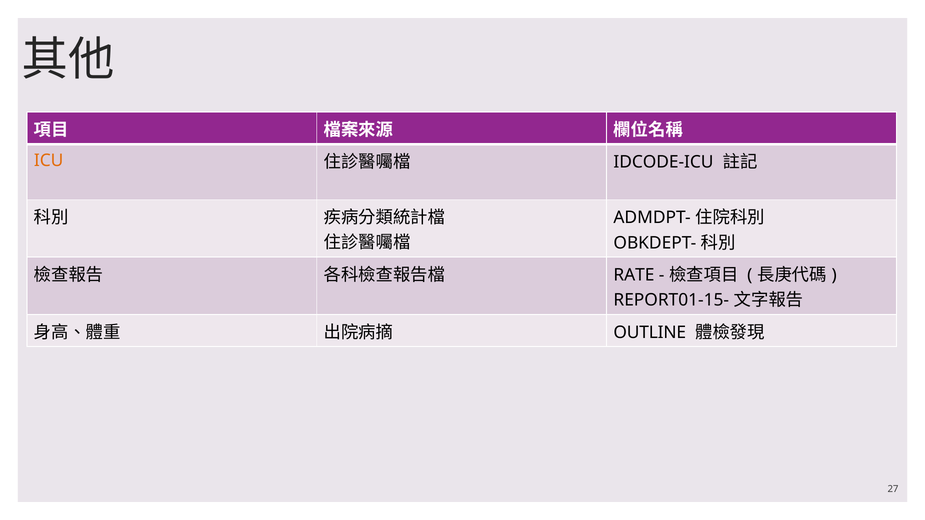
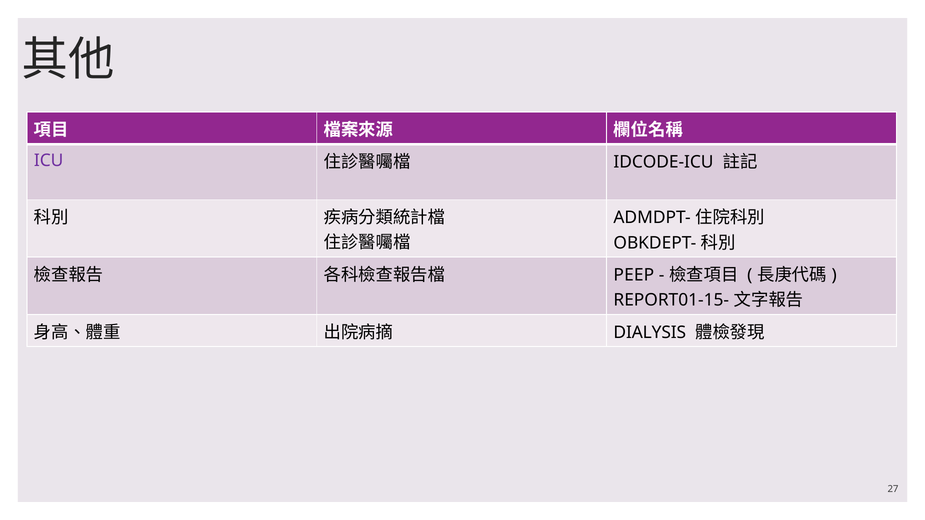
ICU colour: orange -> purple
RATE: RATE -> PEEP
OUTLINE: OUTLINE -> DIALYSIS
